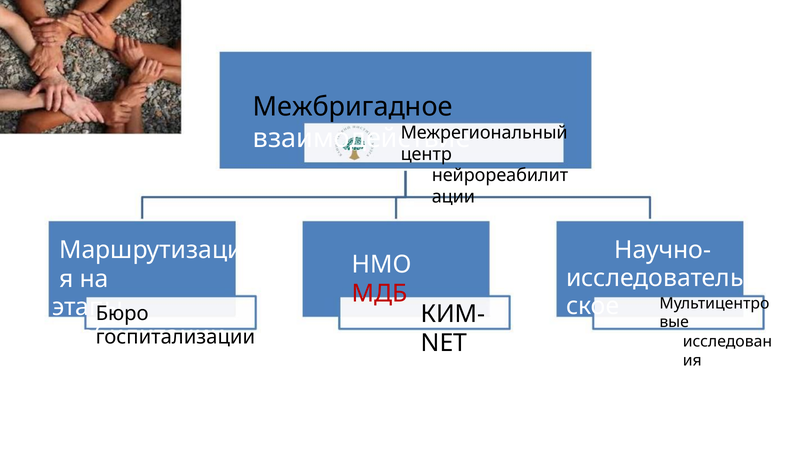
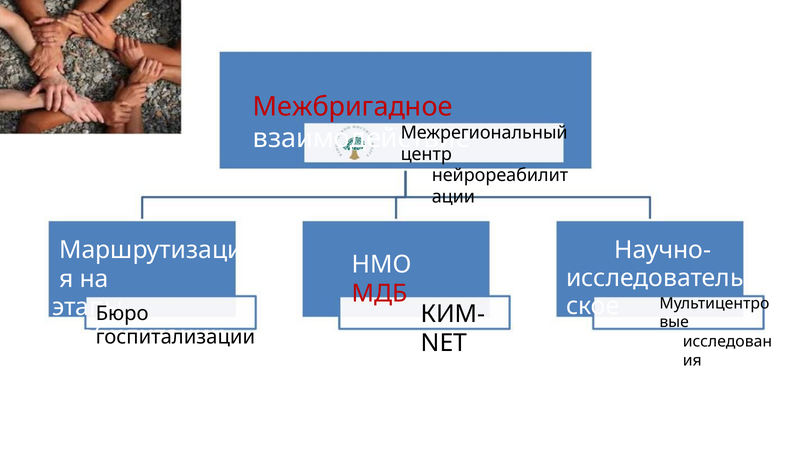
Межбригадное colour: black -> red
